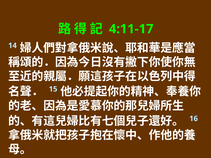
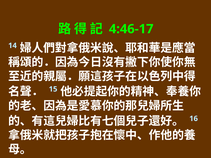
4:11-17: 4:11-17 -> 4:46-17
